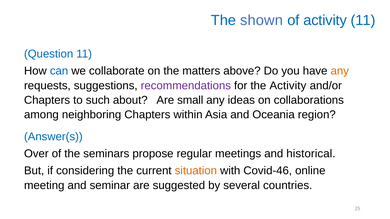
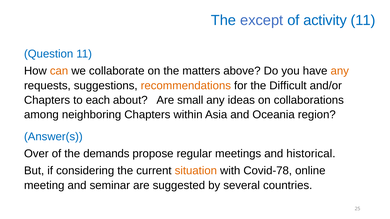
shown: shown -> except
can colour: blue -> orange
recommendations colour: purple -> orange
the Activity: Activity -> Difficult
such: such -> each
seminars: seminars -> demands
Covid-46: Covid-46 -> Covid-78
